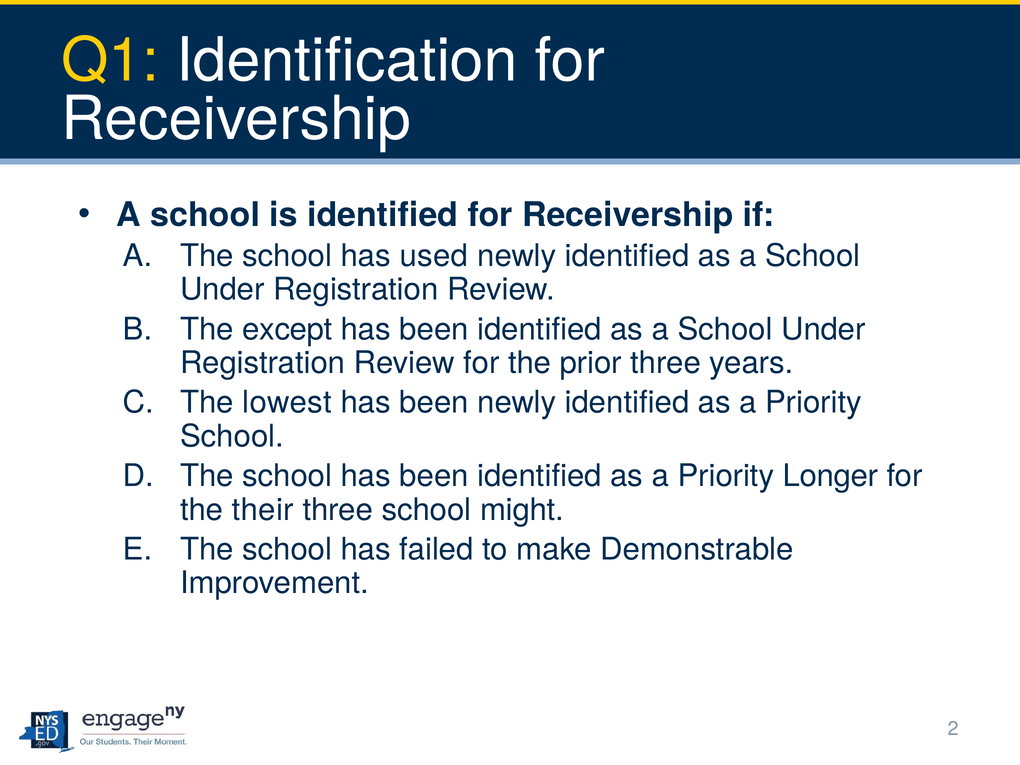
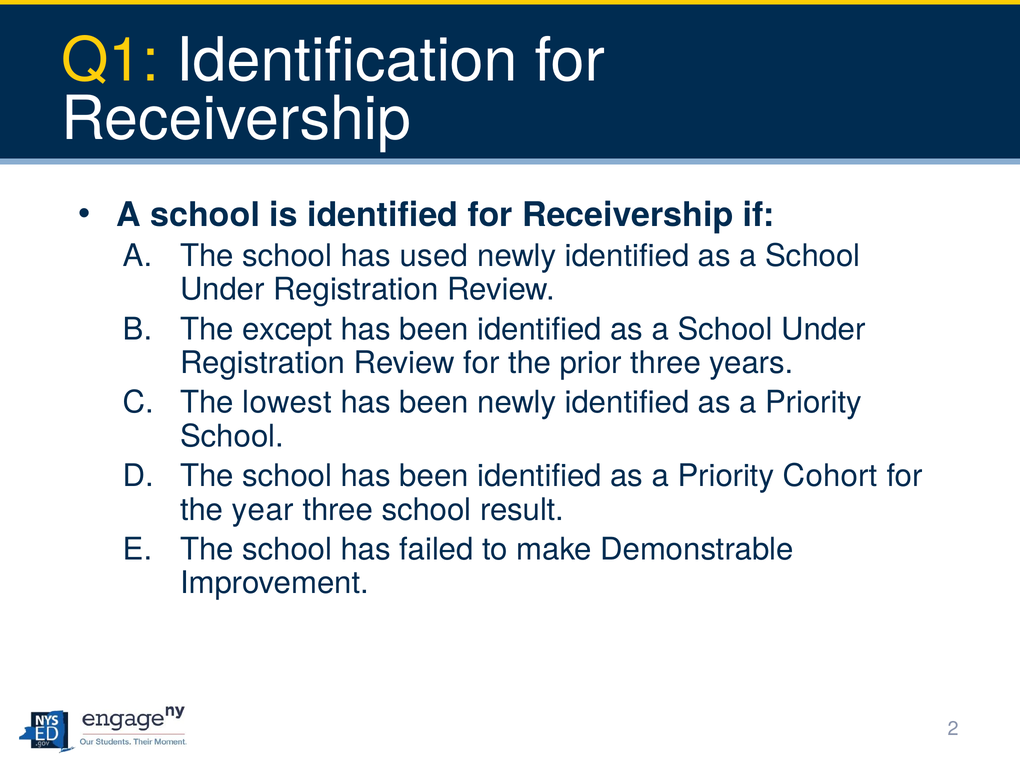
Longer: Longer -> Cohort
their: their -> year
might: might -> result
